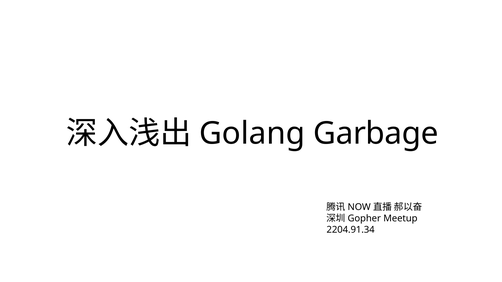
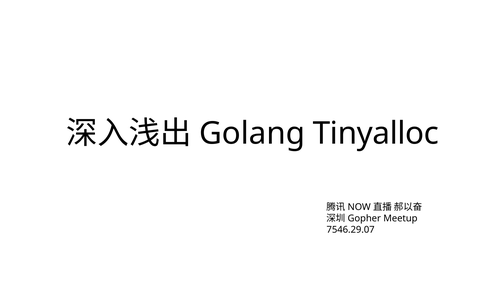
Garbage: Garbage -> Tinyalloc
2204.91.34: 2204.91.34 -> 7546.29.07
